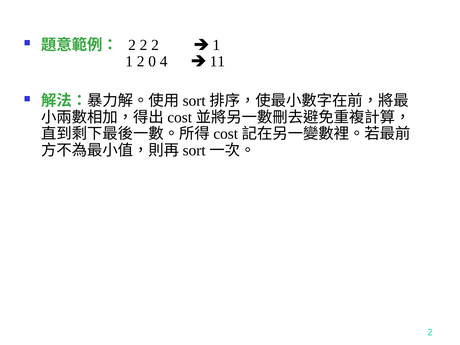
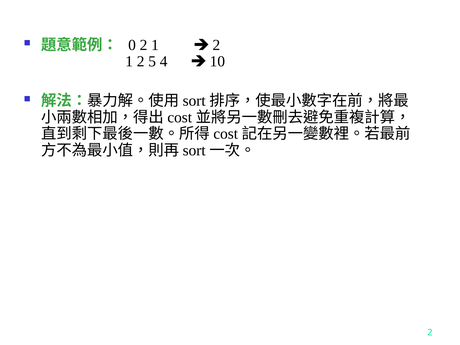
2 at (132, 45): 2 -> 0
2 at (155, 45): 2 -> 1
1 at (216, 45): 1 -> 2
0: 0 -> 5
11: 11 -> 10
